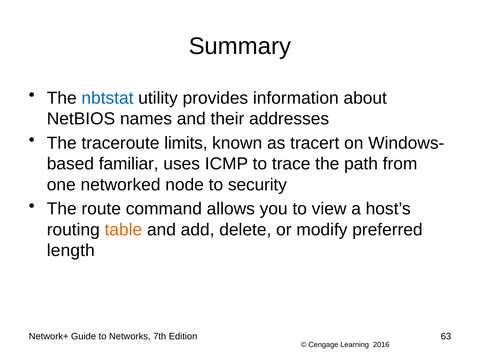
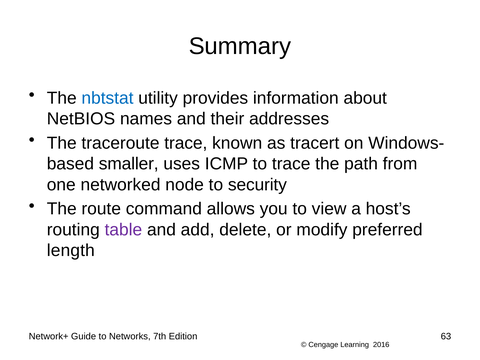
traceroute limits: limits -> trace
familiar: familiar -> smaller
table colour: orange -> purple
